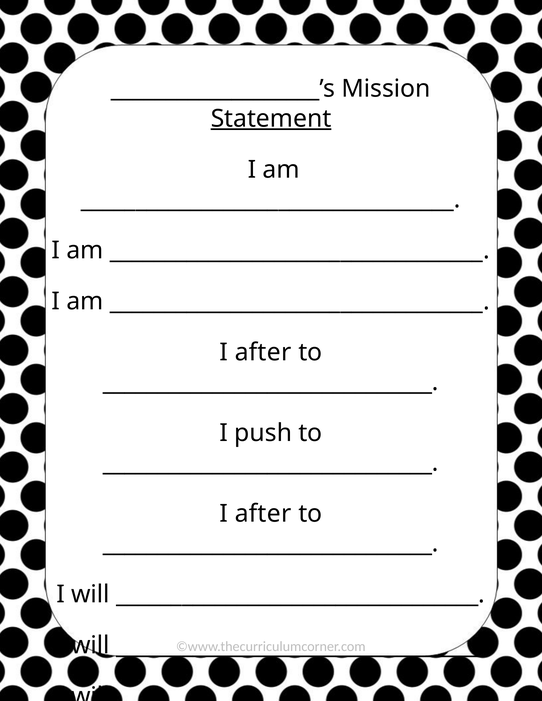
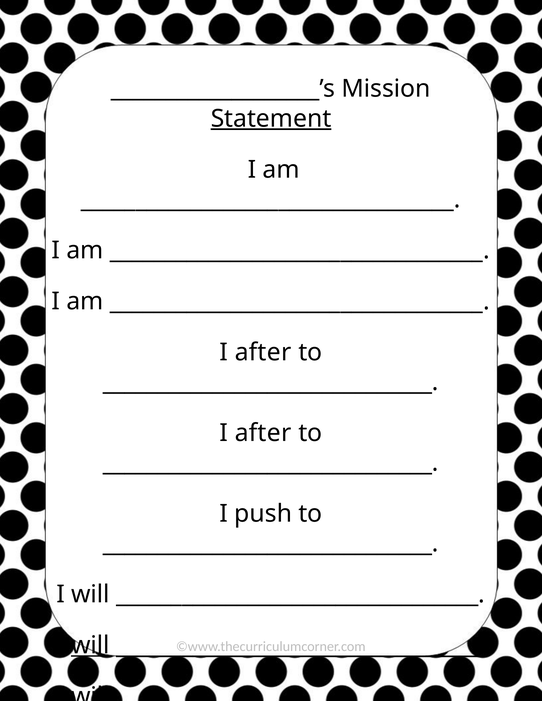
push at (263, 433): push -> after
after at (263, 514): after -> push
will at (90, 646) underline: none -> present
